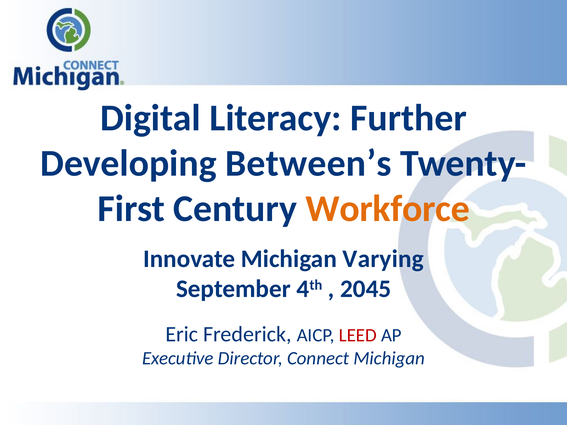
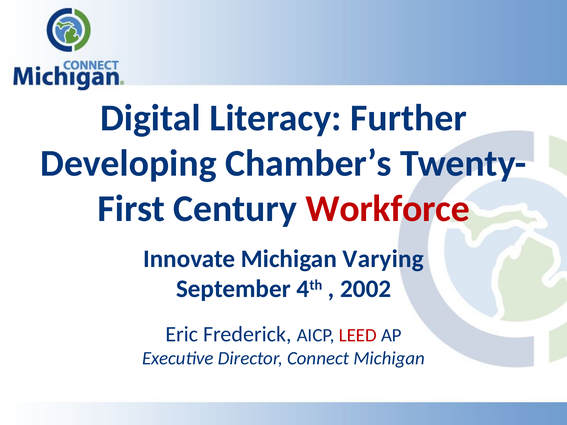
Between’s: Between’s -> Chamber’s
Workforce colour: orange -> red
2045: 2045 -> 2002
